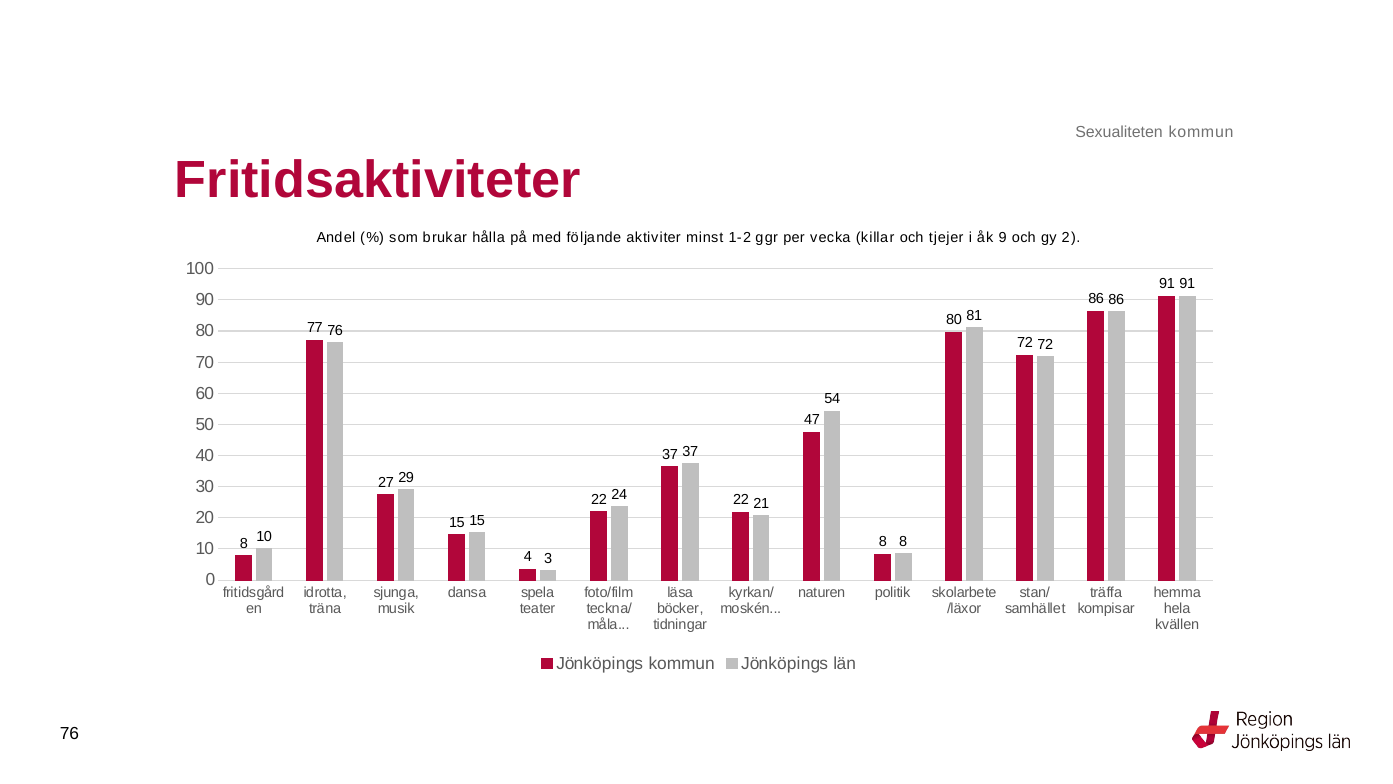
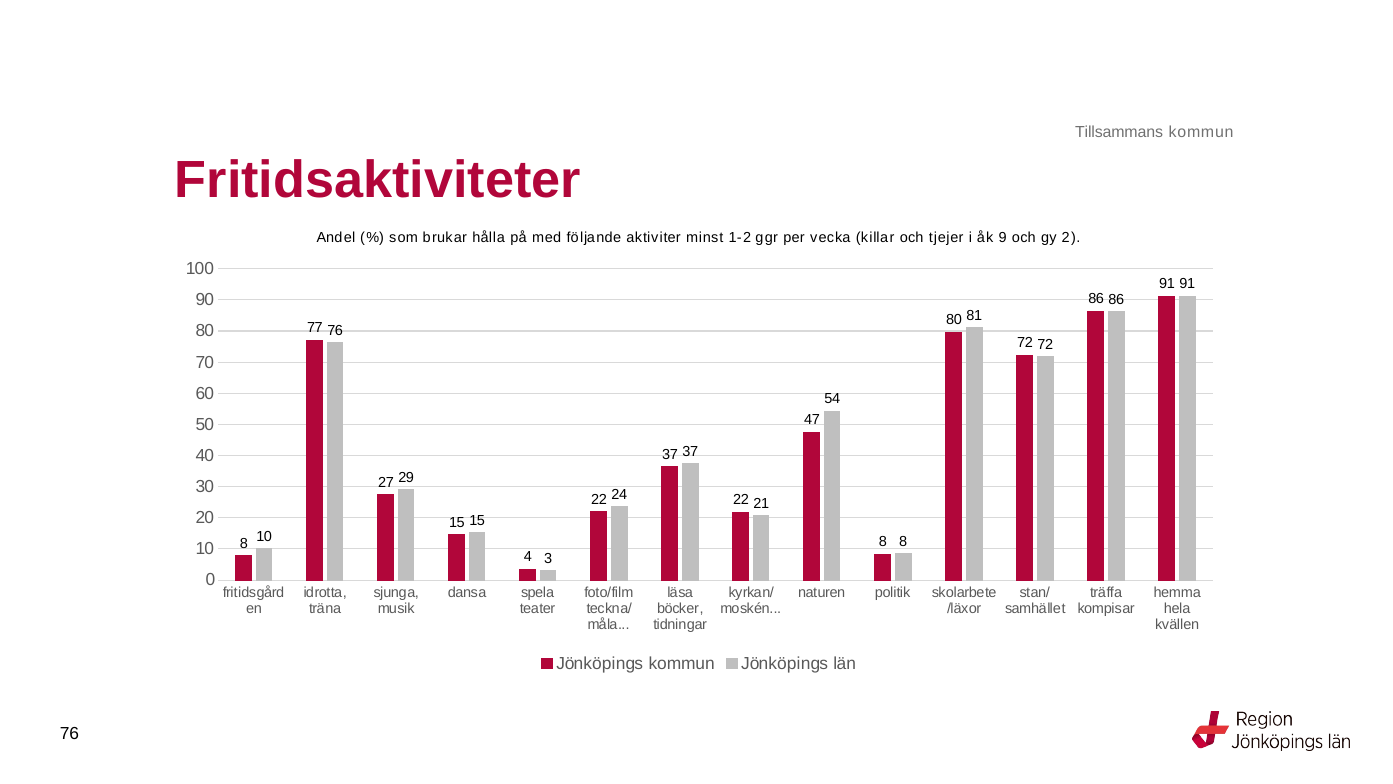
Sexualiteten: Sexualiteten -> Tillsammans
